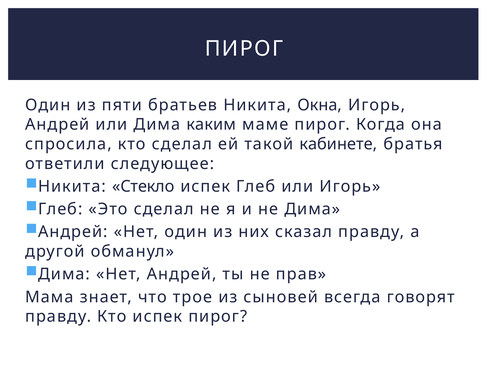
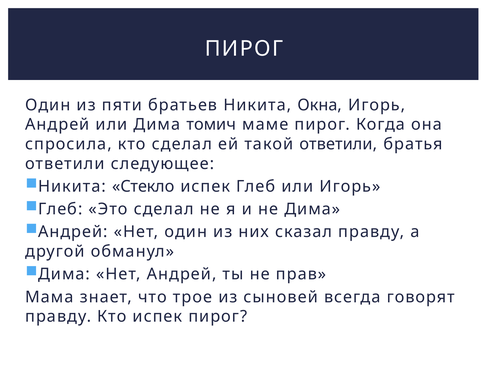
каким: каким -> томич
такой кабинете: кабинете -> ответили
